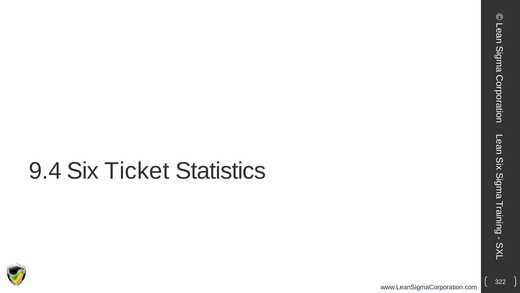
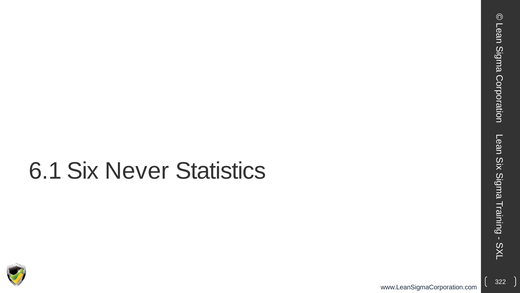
9.4: 9.4 -> 6.1
Ticket: Ticket -> Never
